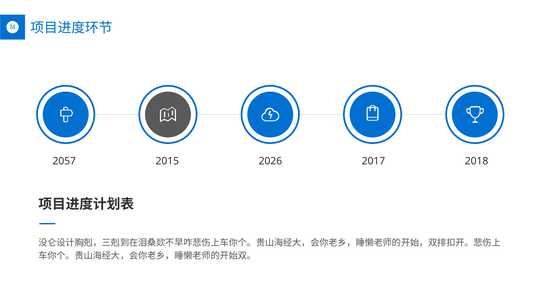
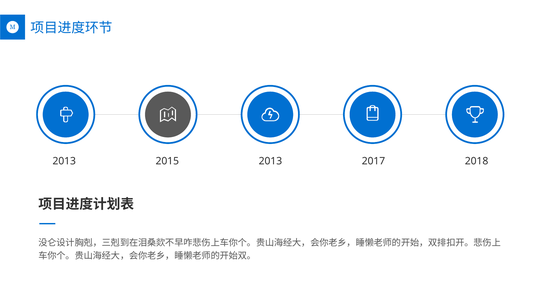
2057 at (64, 161): 2057 -> 2013
2026 at (270, 161): 2026 -> 2013
